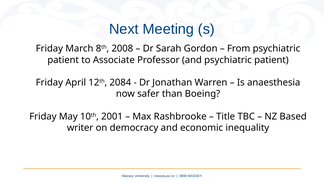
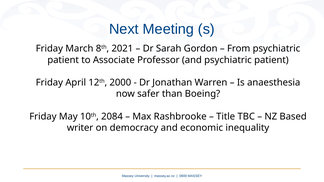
2008: 2008 -> 2021
2084: 2084 -> 2000
2001: 2001 -> 2084
